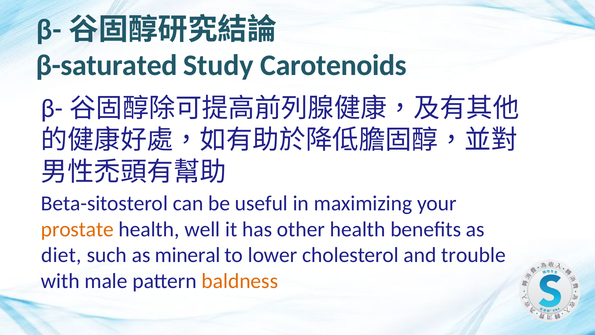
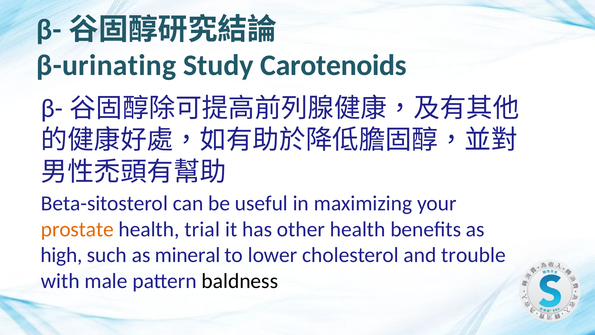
β-saturated: β-saturated -> β-urinating
well: well -> trial
diet: diet -> high
baldness colour: orange -> black
